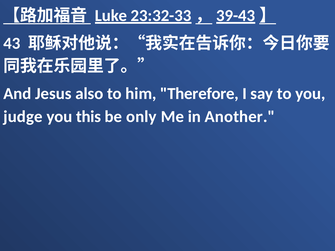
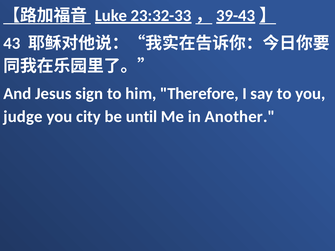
also: also -> sign
this: this -> city
only: only -> until
